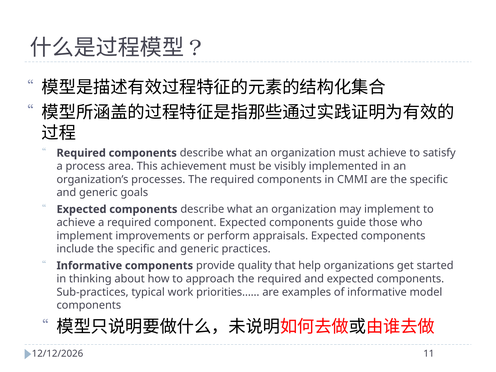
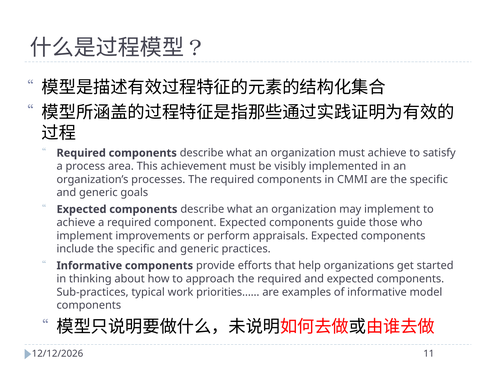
quality: quality -> efforts
